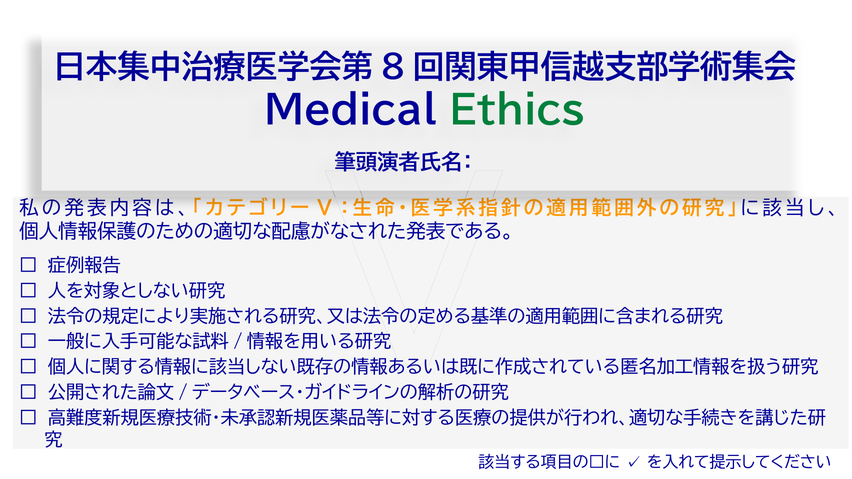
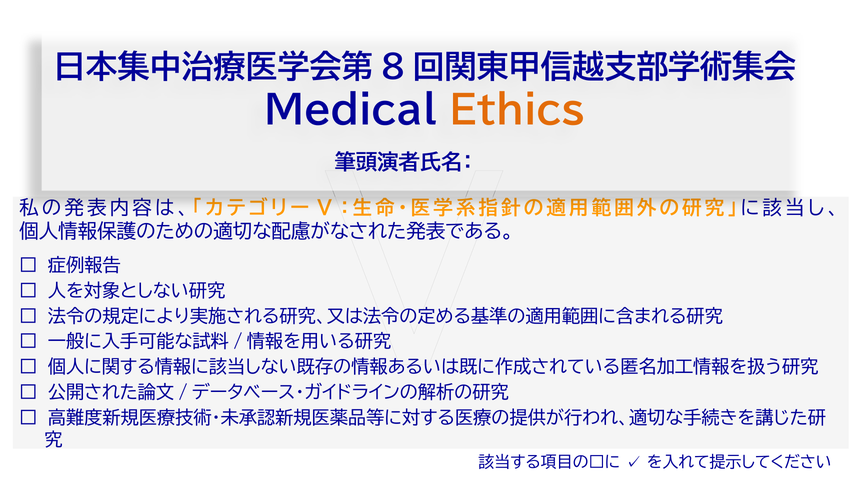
Ethics colour: green -> orange
